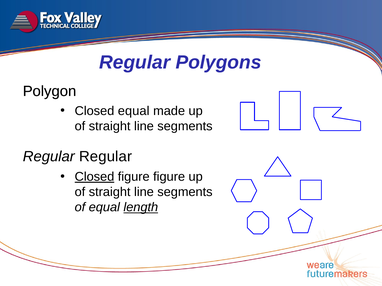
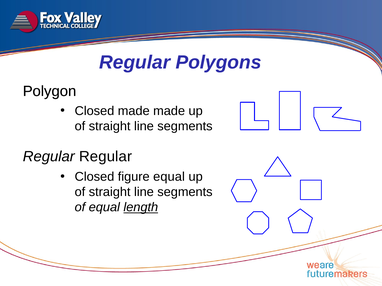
Closed equal: equal -> made
Closed at (94, 177) underline: present -> none
figure figure: figure -> equal
